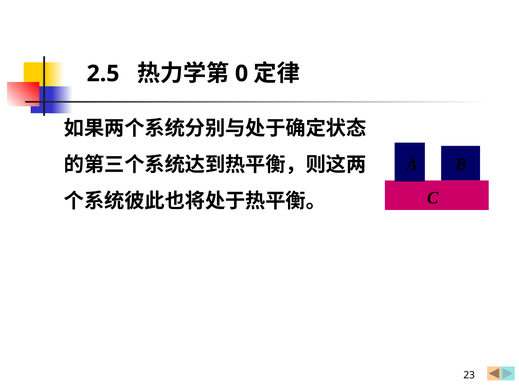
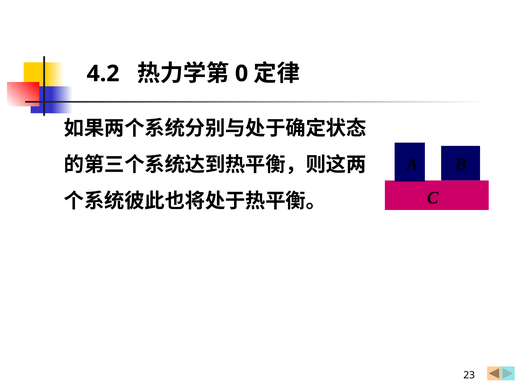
2.5: 2.5 -> 4.2
